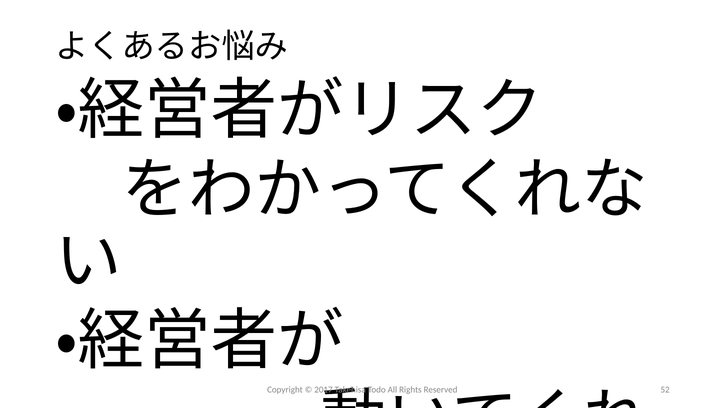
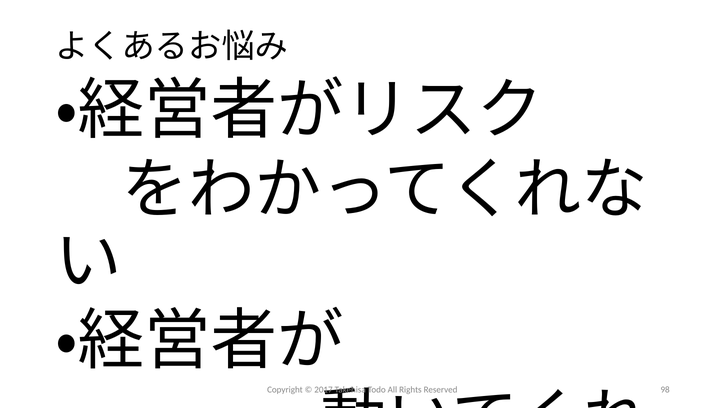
52: 52 -> 98
